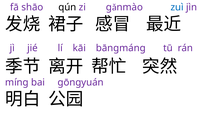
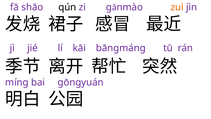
zuì colour: blue -> orange
